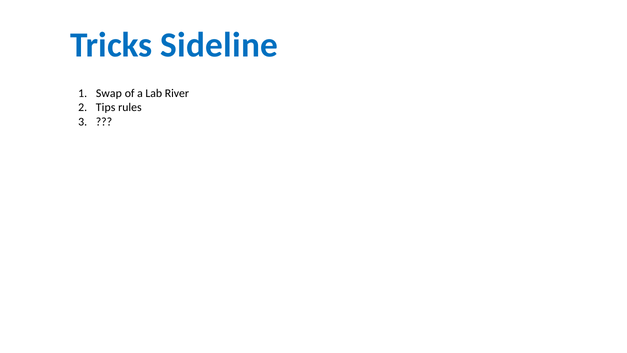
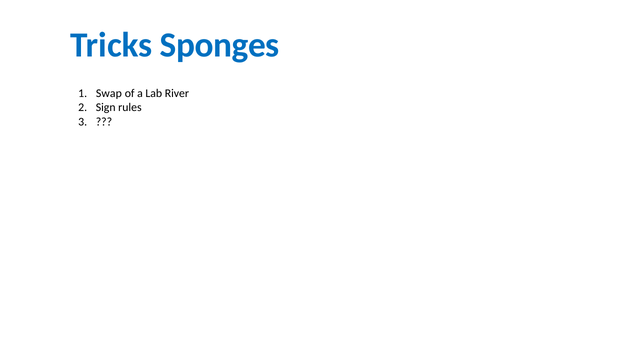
Sideline: Sideline -> Sponges
Tips: Tips -> Sign
